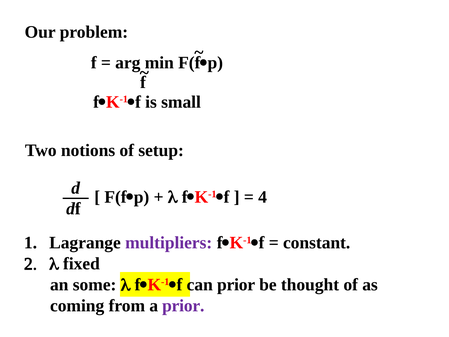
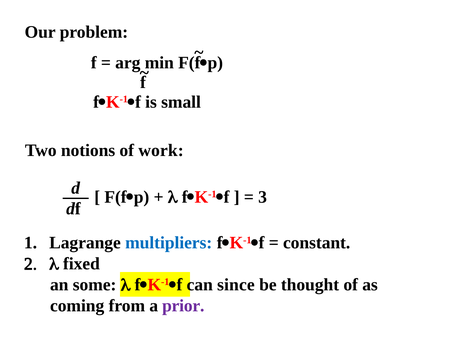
setup: setup -> work
4: 4 -> 3
multipliers colour: purple -> blue
can prior: prior -> since
